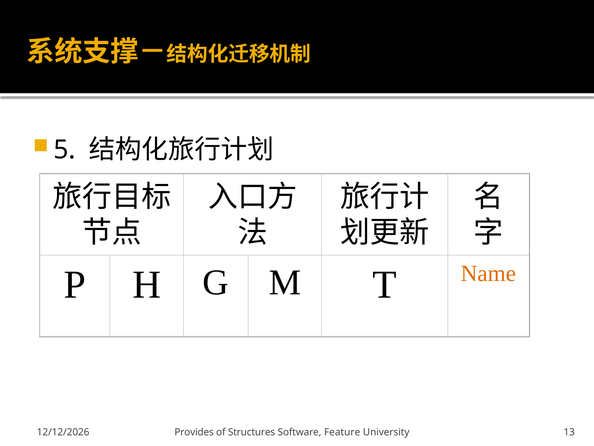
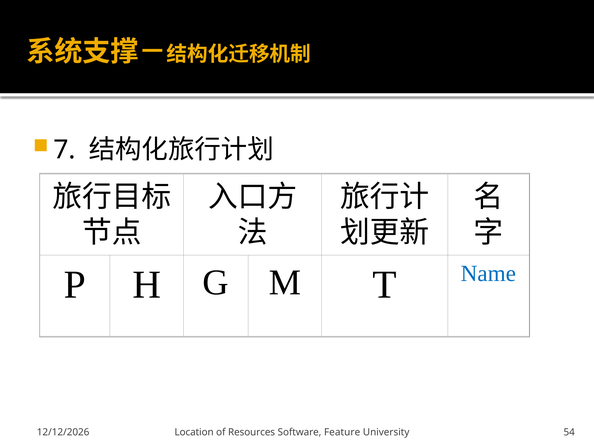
5: 5 -> 7
Name colour: orange -> blue
Provides: Provides -> Location
Structures: Structures -> Resources
13: 13 -> 54
